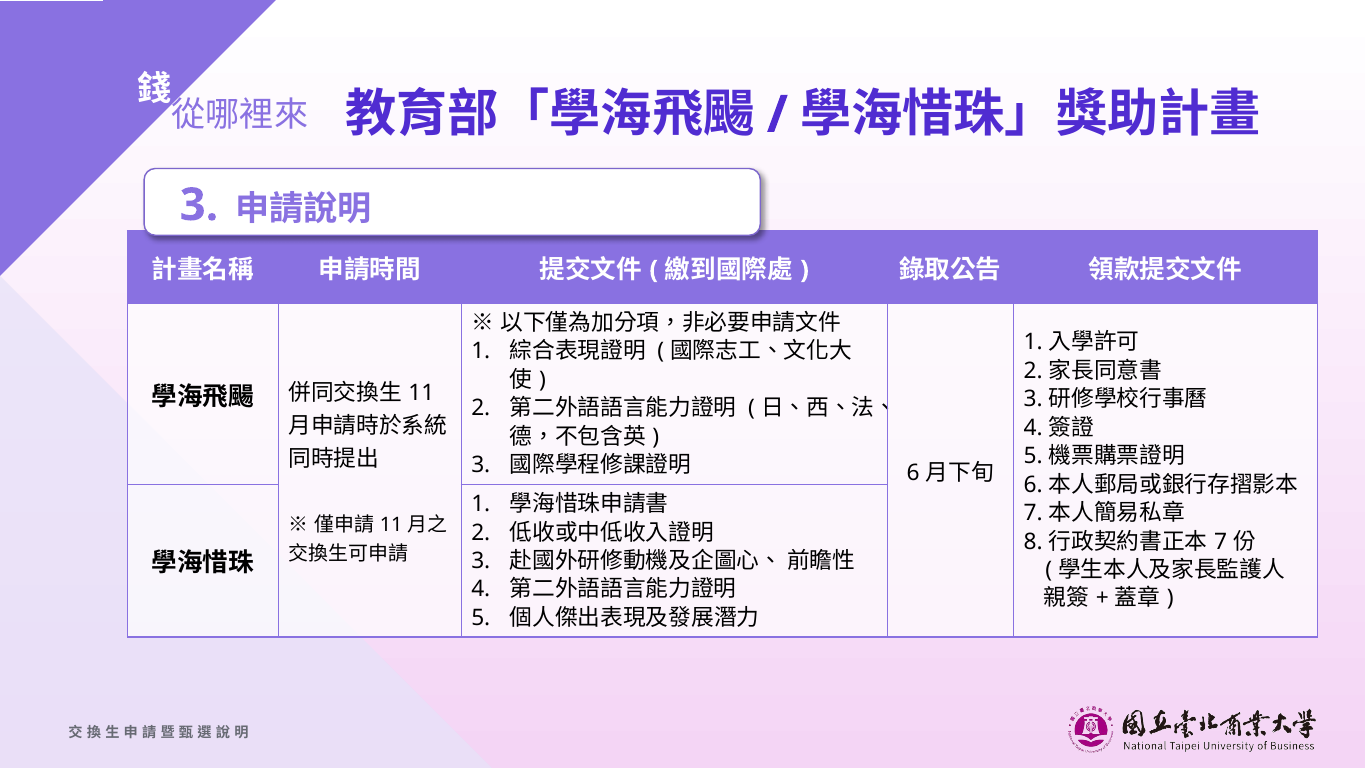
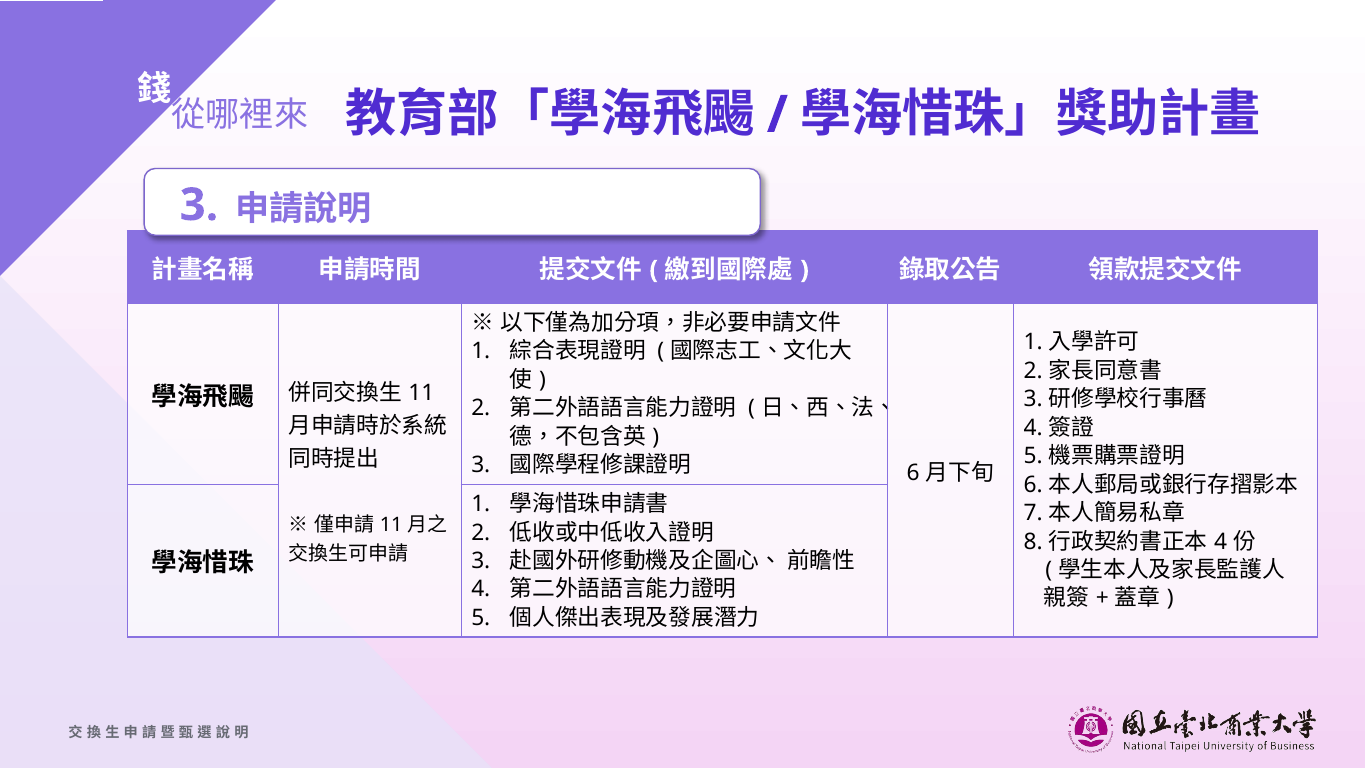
7 at (1221, 541): 7 -> 4
